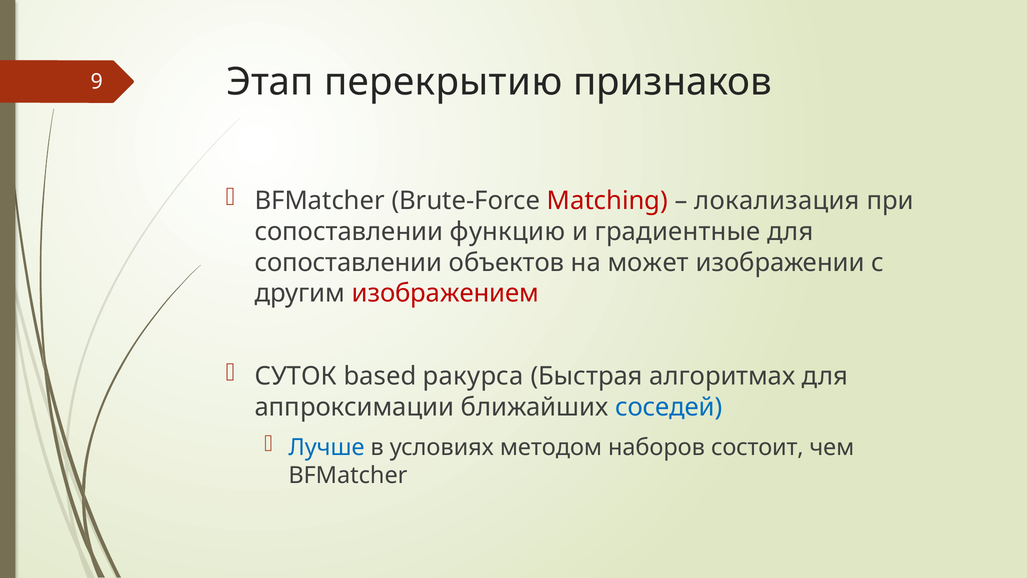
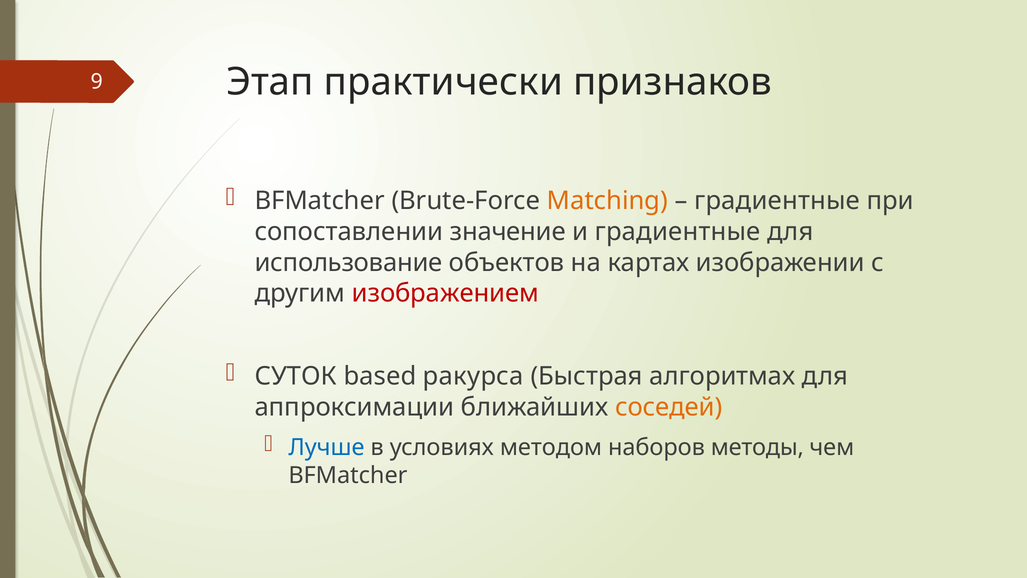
перекрытию: перекрытию -> практически
Matching colour: red -> orange
локализация at (777, 201): локализация -> градиентные
функцию: функцию -> значение
сопоставлении at (348, 262): сопоставлении -> использование
может: может -> картах
соседей colour: blue -> orange
состоит: состоит -> методы
